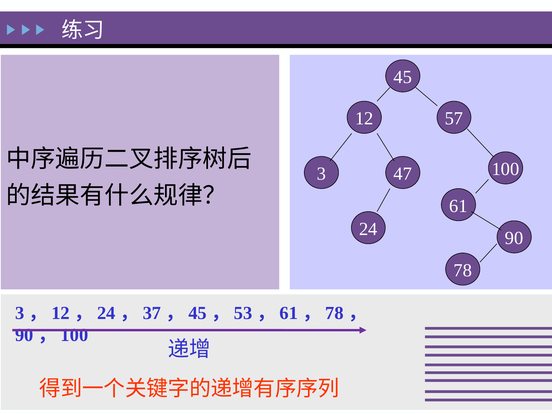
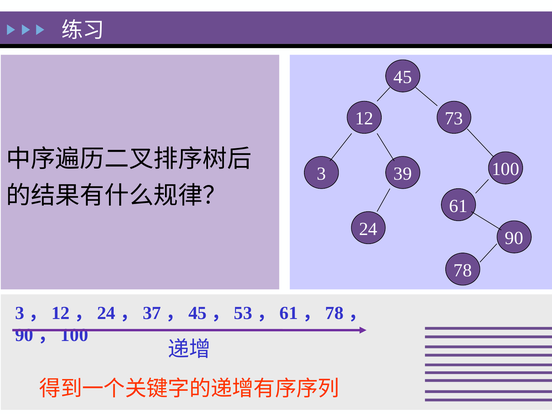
57: 57 -> 73
47: 47 -> 39
